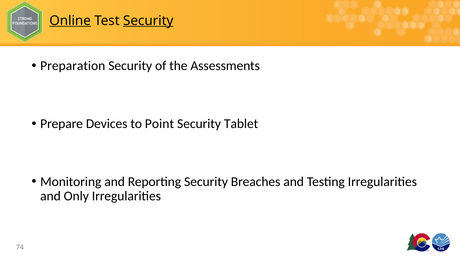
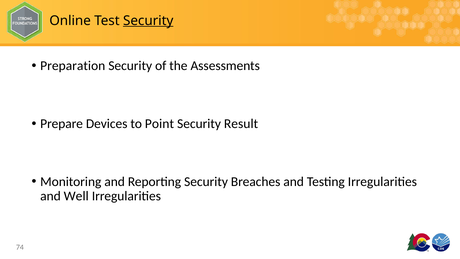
Online underline: present -> none
Tablet: Tablet -> Result
Only: Only -> Well
